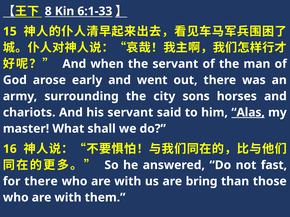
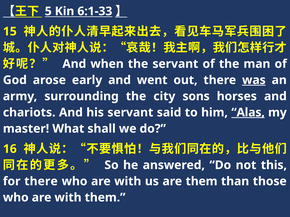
8: 8 -> 5
was underline: none -> present
fast: fast -> this
are bring: bring -> them
